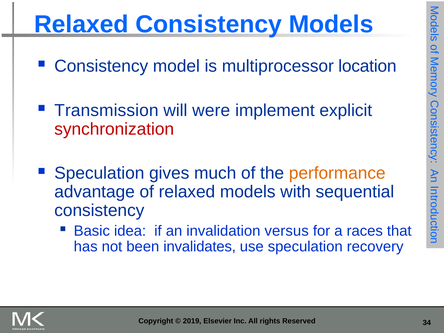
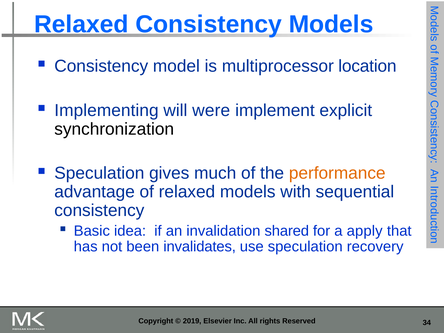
Transmission: Transmission -> Implementing
synchronization colour: red -> black
versus: versus -> shared
races: races -> apply
